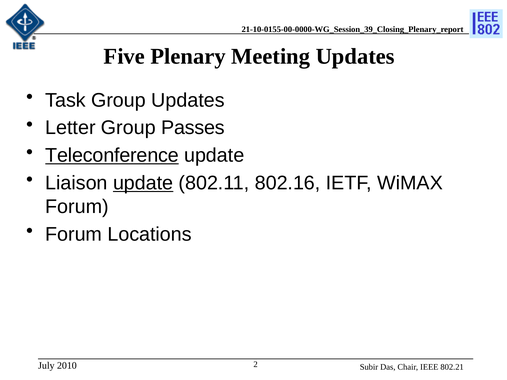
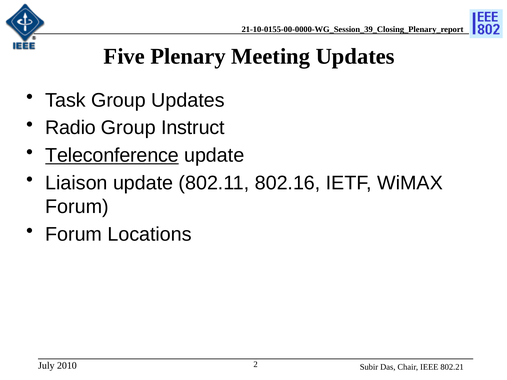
Letter: Letter -> Radio
Passes: Passes -> Instruct
update at (143, 183) underline: present -> none
